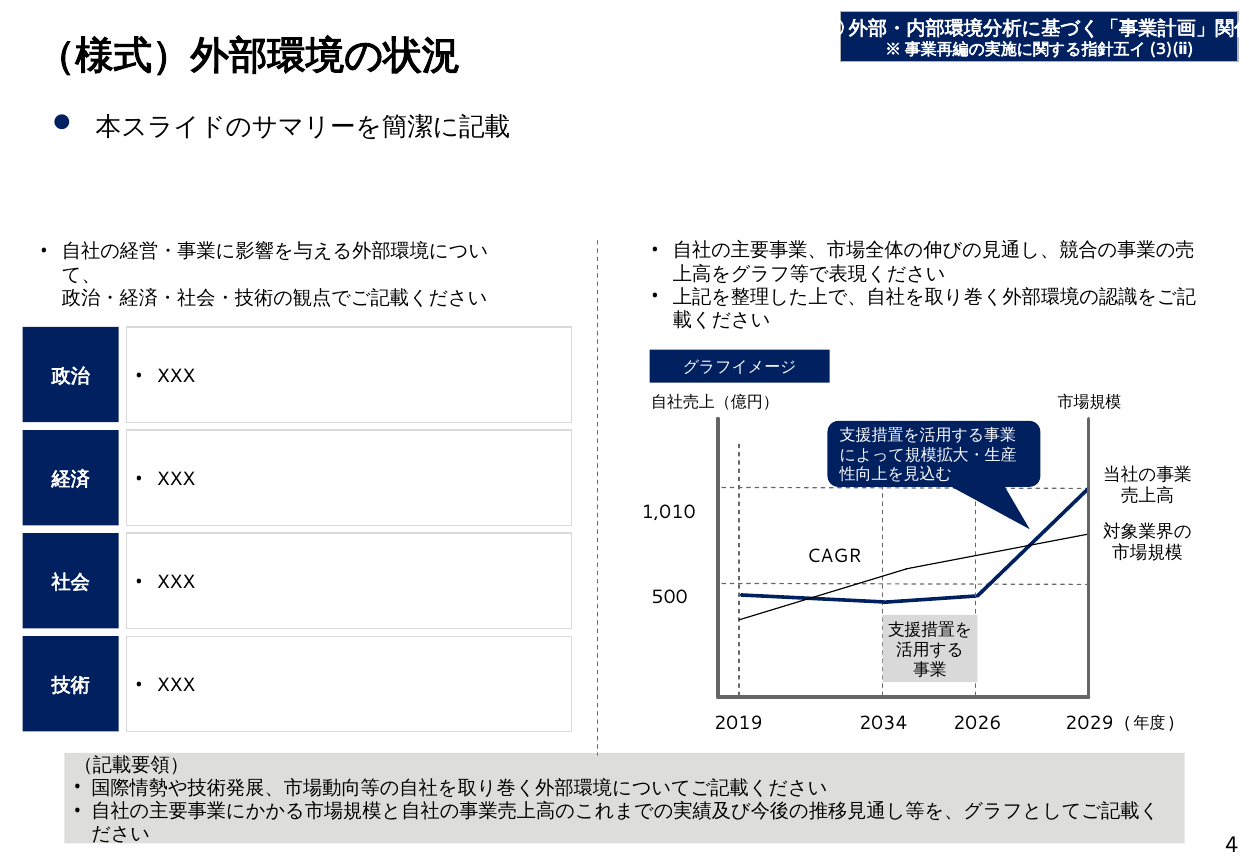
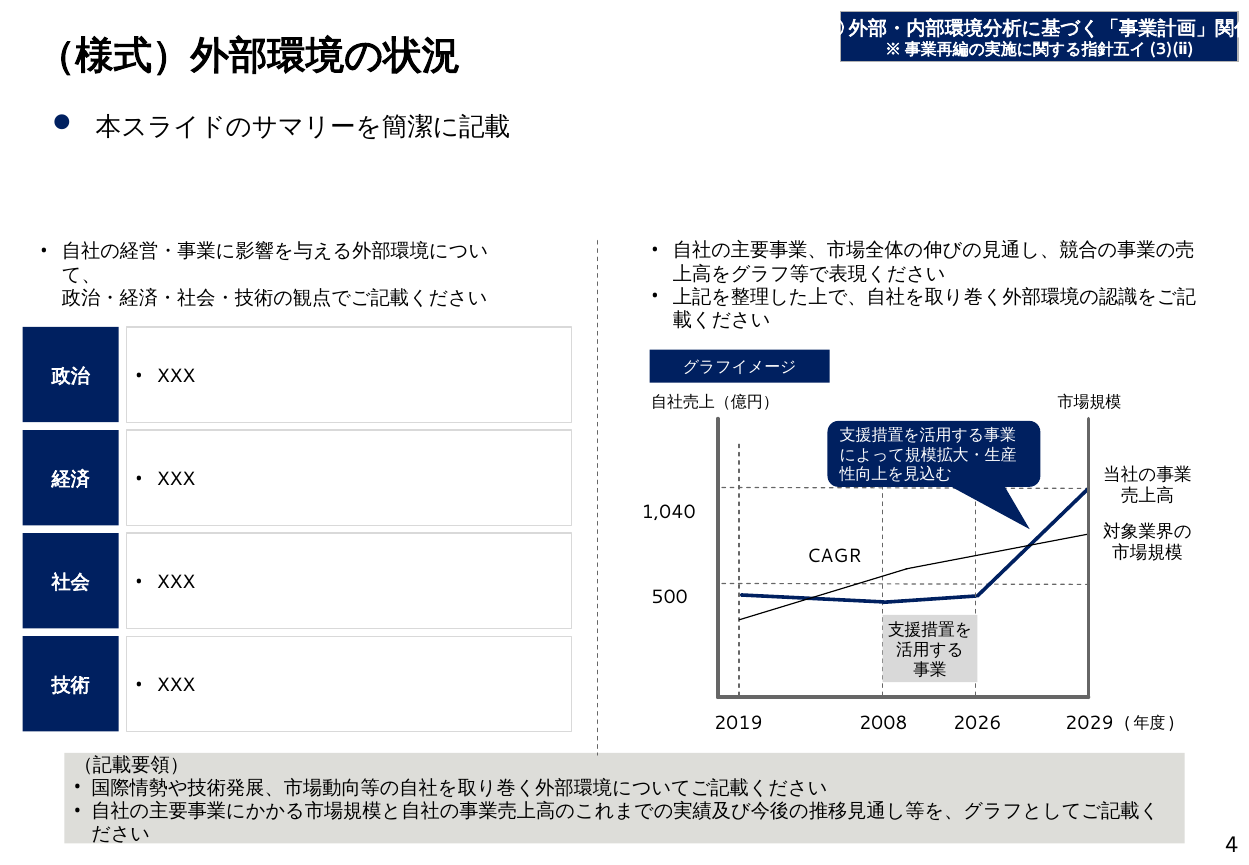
1,010: 1,010 -> 1,040
2034: 2034 -> 2008
